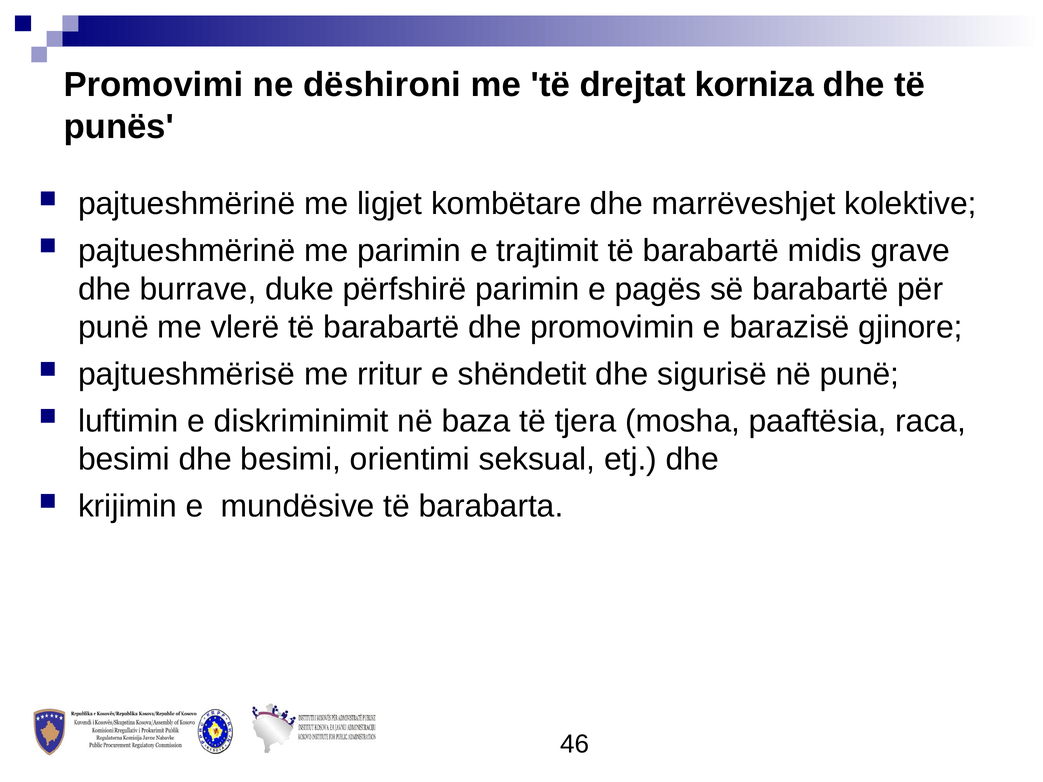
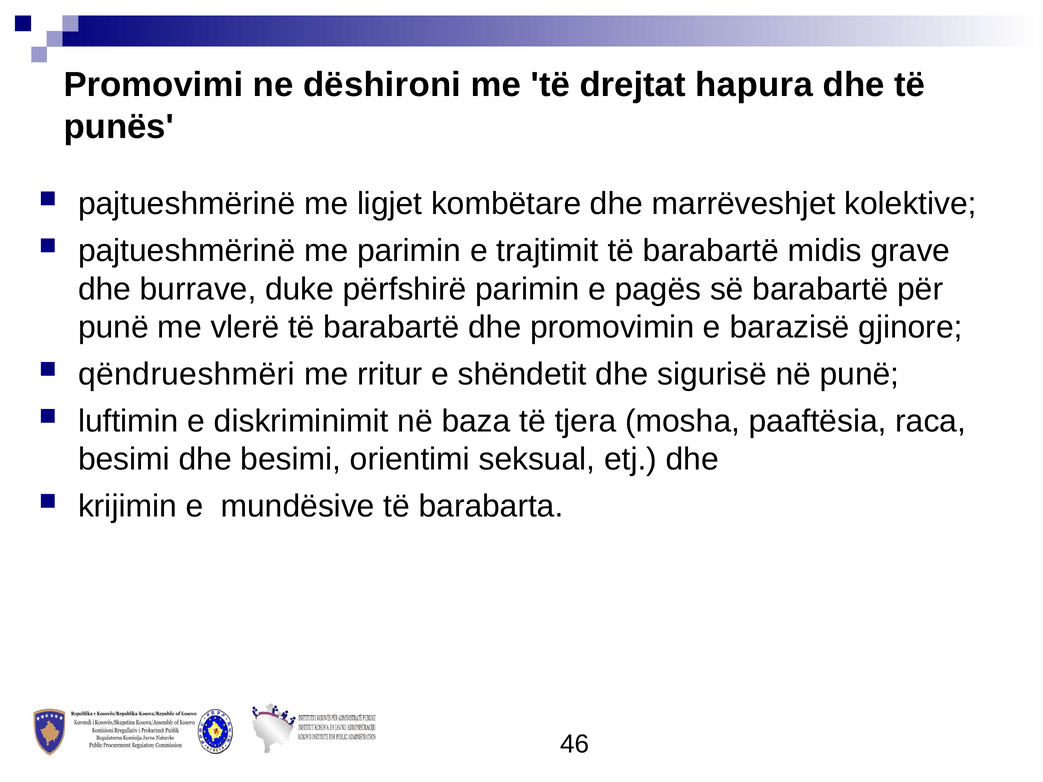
korniza: korniza -> hapura
pajtueshmërisë: pajtueshmërisë -> qëndrueshmëri
